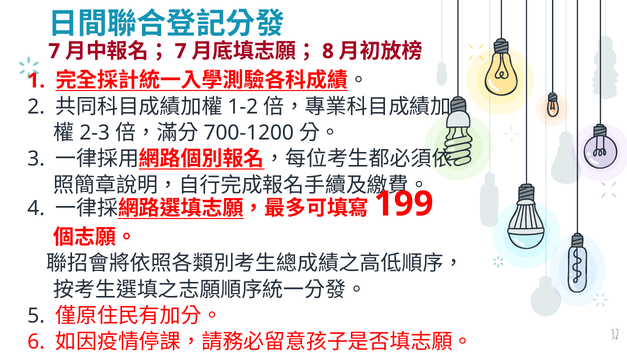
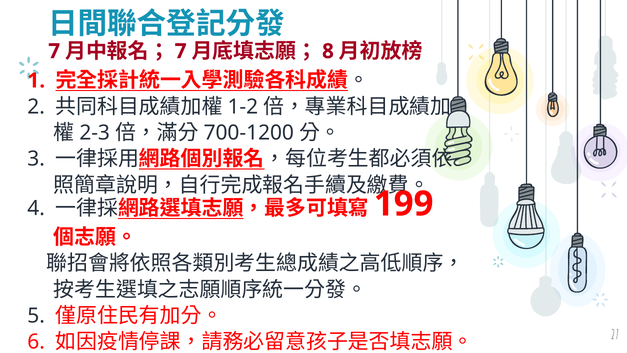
32: 32 -> 27
